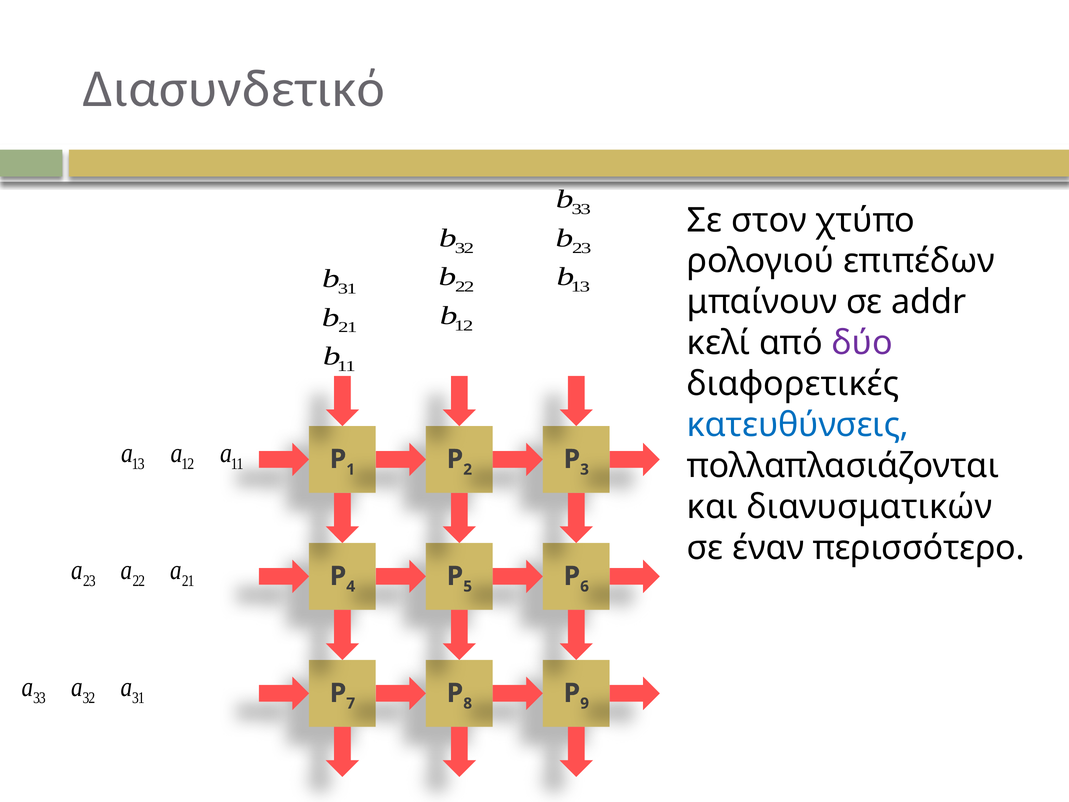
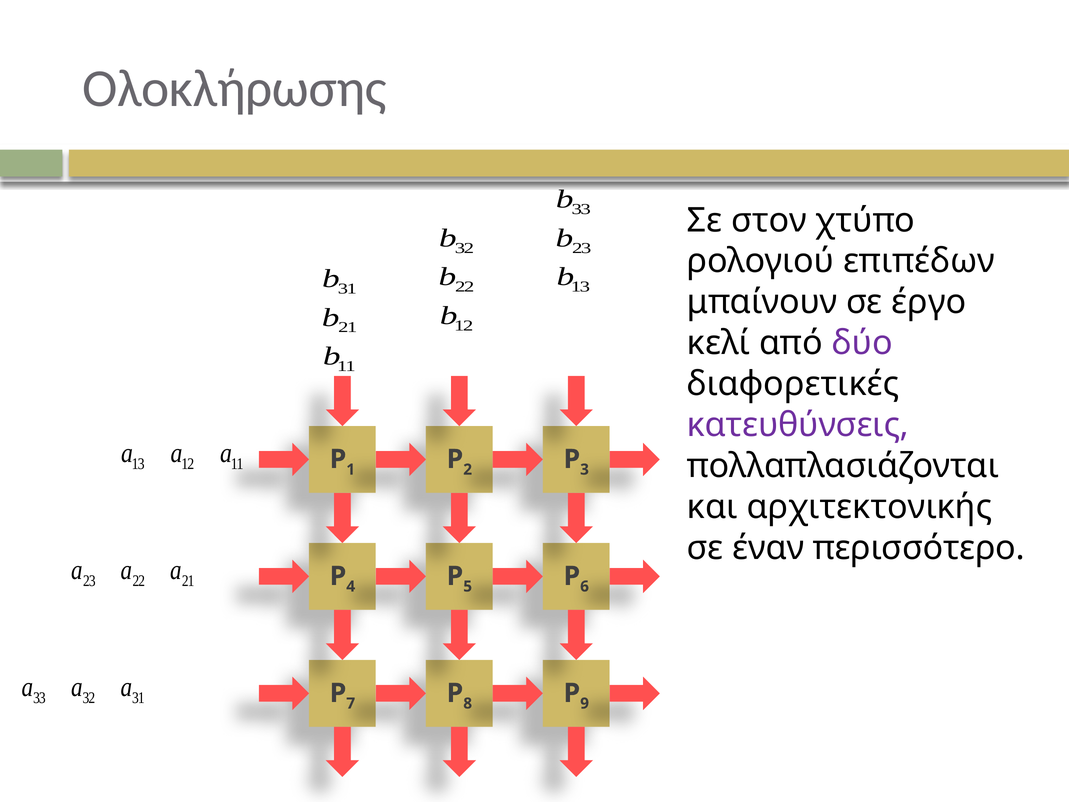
Διασυνδετικό: Διασυνδετικό -> Ολοκλήρωσης
addr: addr -> έργο
κατευθύνσεις colour: blue -> purple
διανυσματικών: διανυσματικών -> αρχιτεκτονικής
